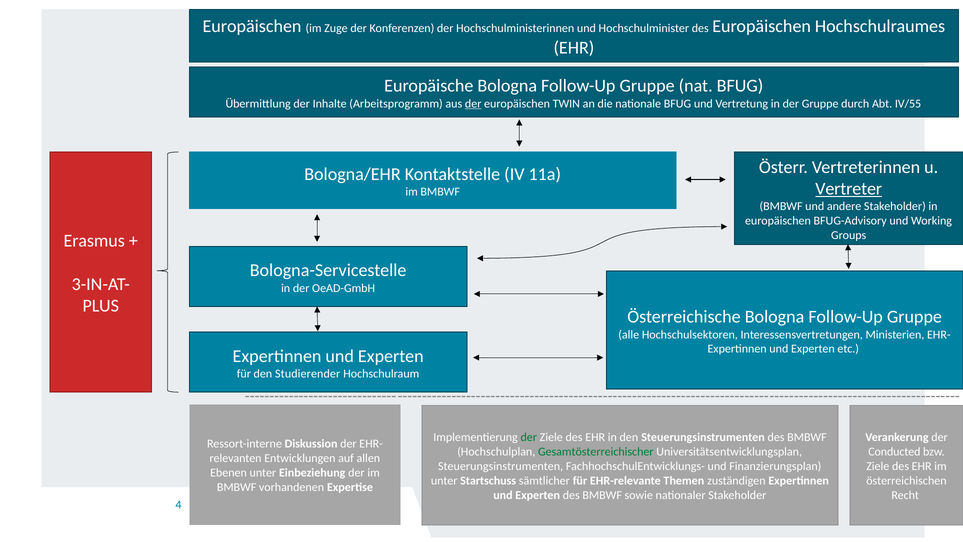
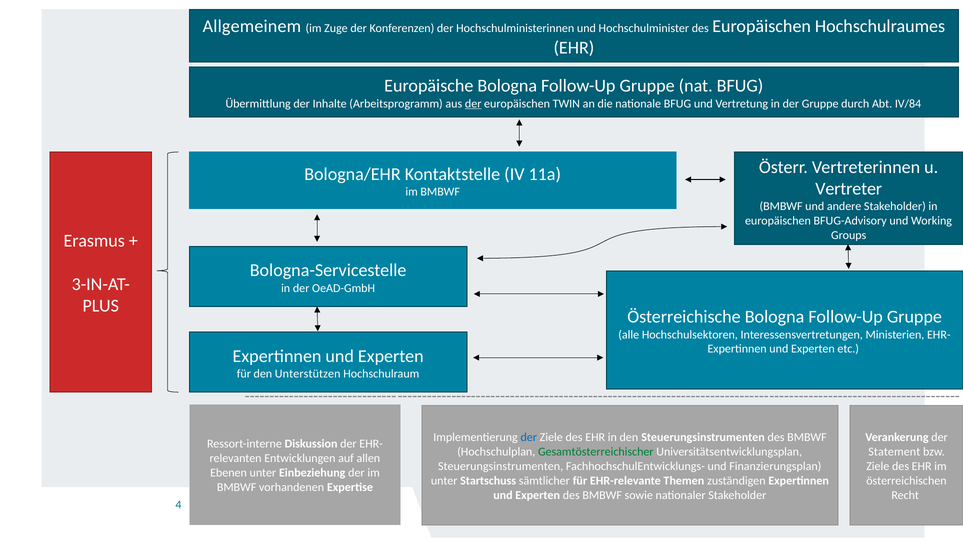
Europäischen at (252, 26): Europäischen -> Allgemeinem
IV/55: IV/55 -> IV/84
Vertreter underline: present -> none
Studierender: Studierender -> Unterstützen
der at (529, 437) colour: green -> blue
Conducted: Conducted -> Statement
